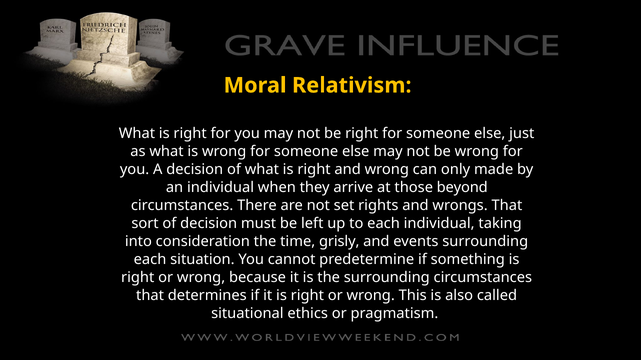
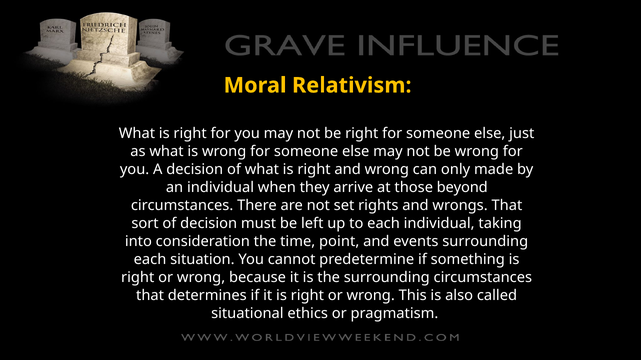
grisly: grisly -> point
